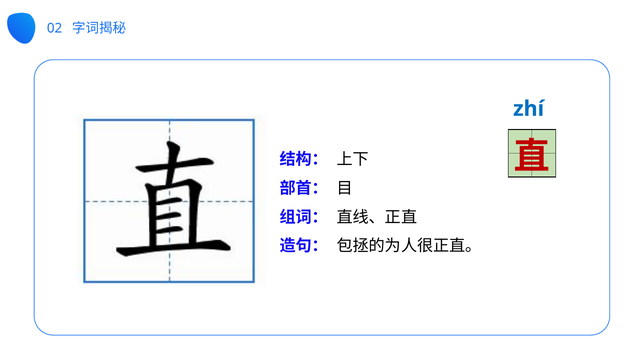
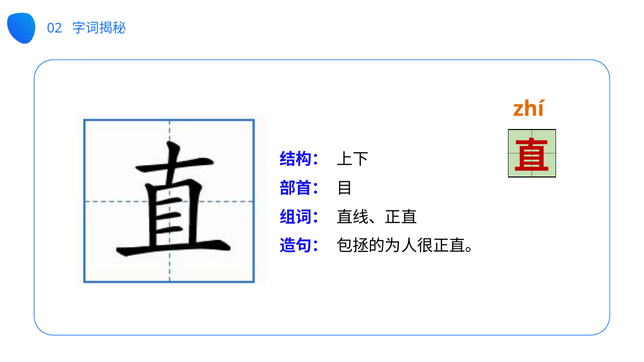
zhí colour: blue -> orange
